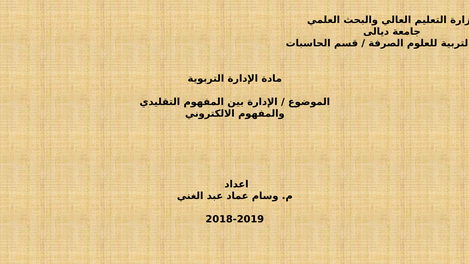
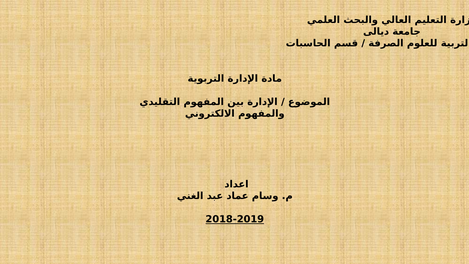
2018-2019 underline: none -> present
